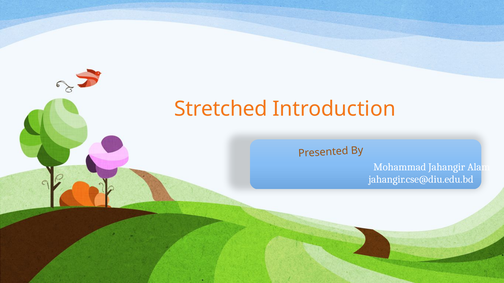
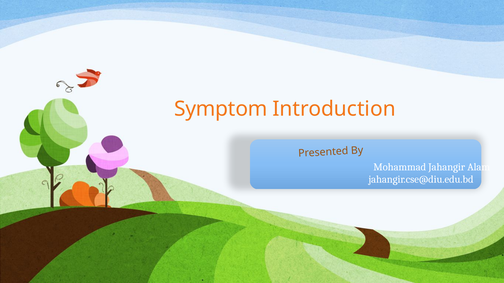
Stretched: Stretched -> Symptom
